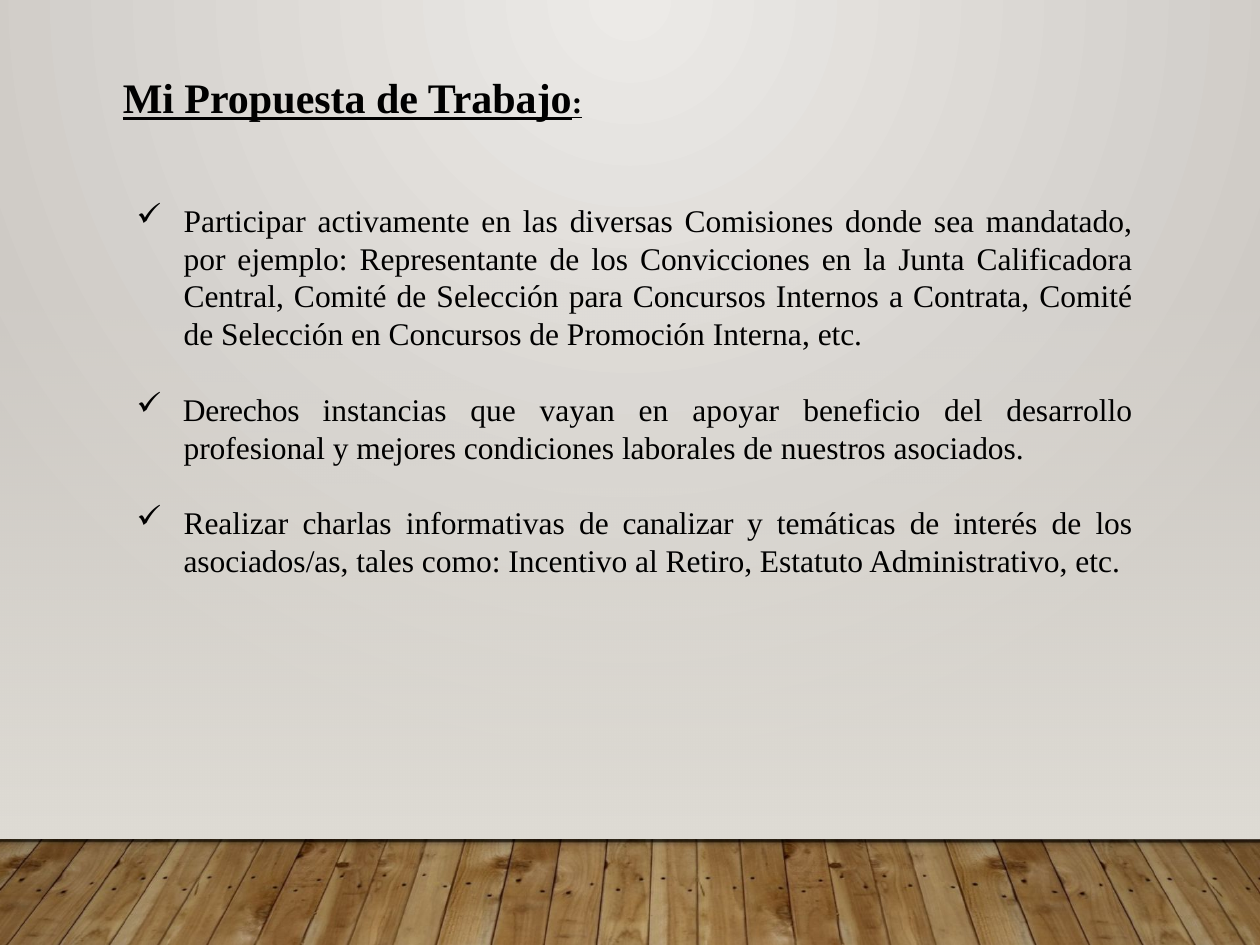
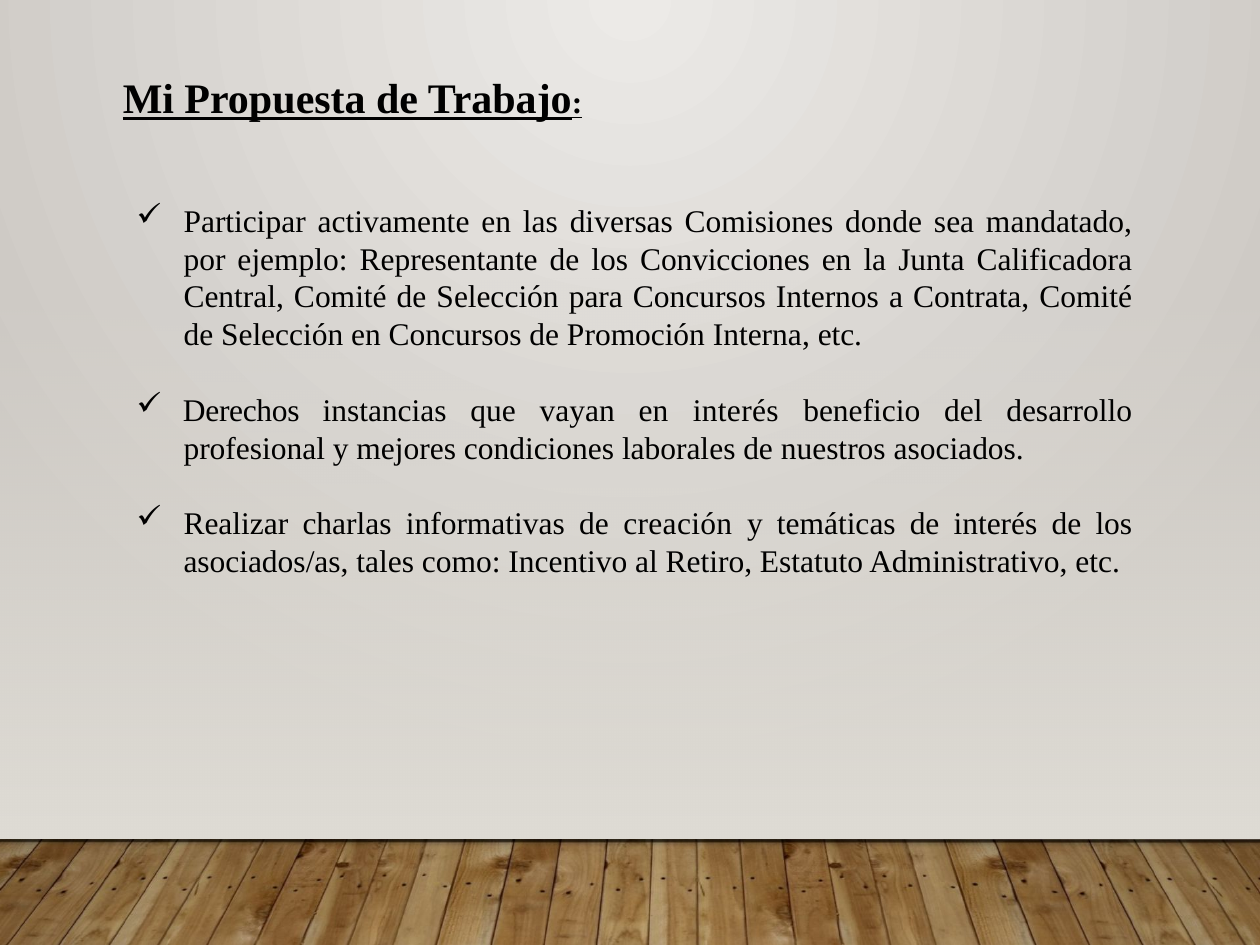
en apoyar: apoyar -> interés
canalizar: canalizar -> creación
